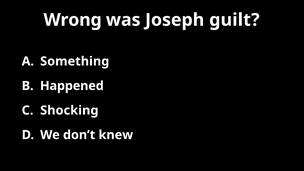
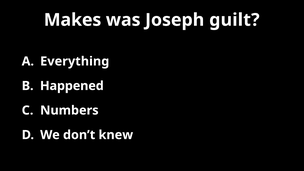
Wrong: Wrong -> Makes
Something: Something -> Everything
Shocking: Shocking -> Numbers
